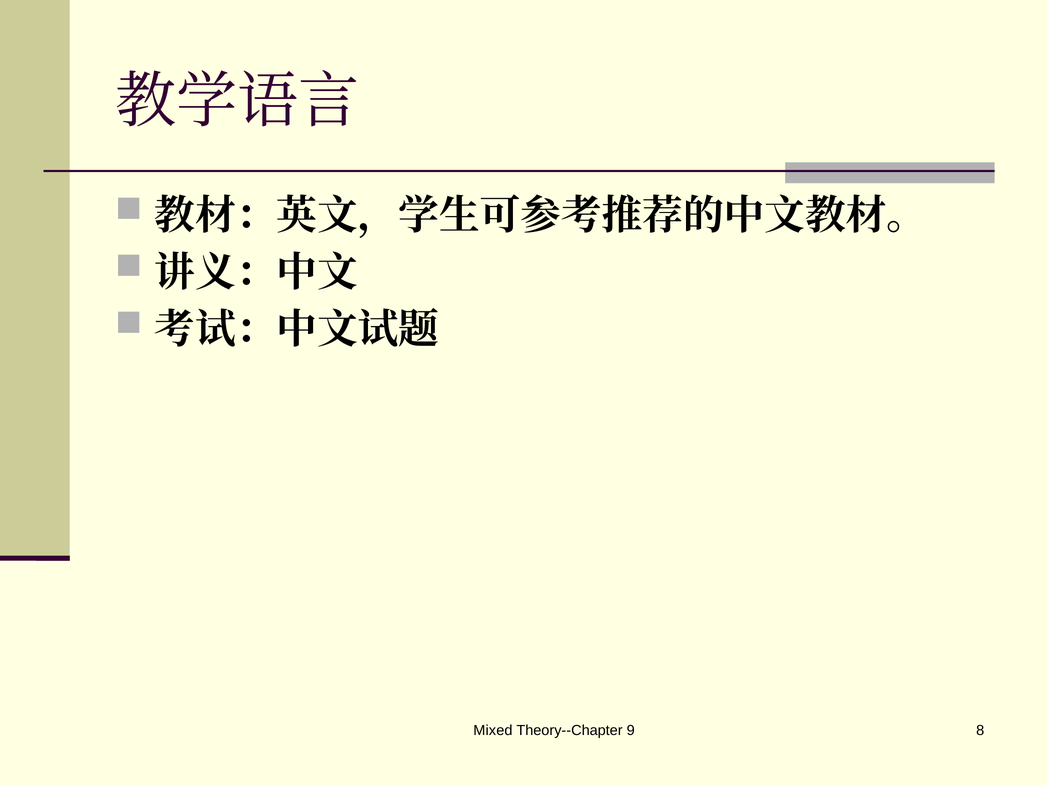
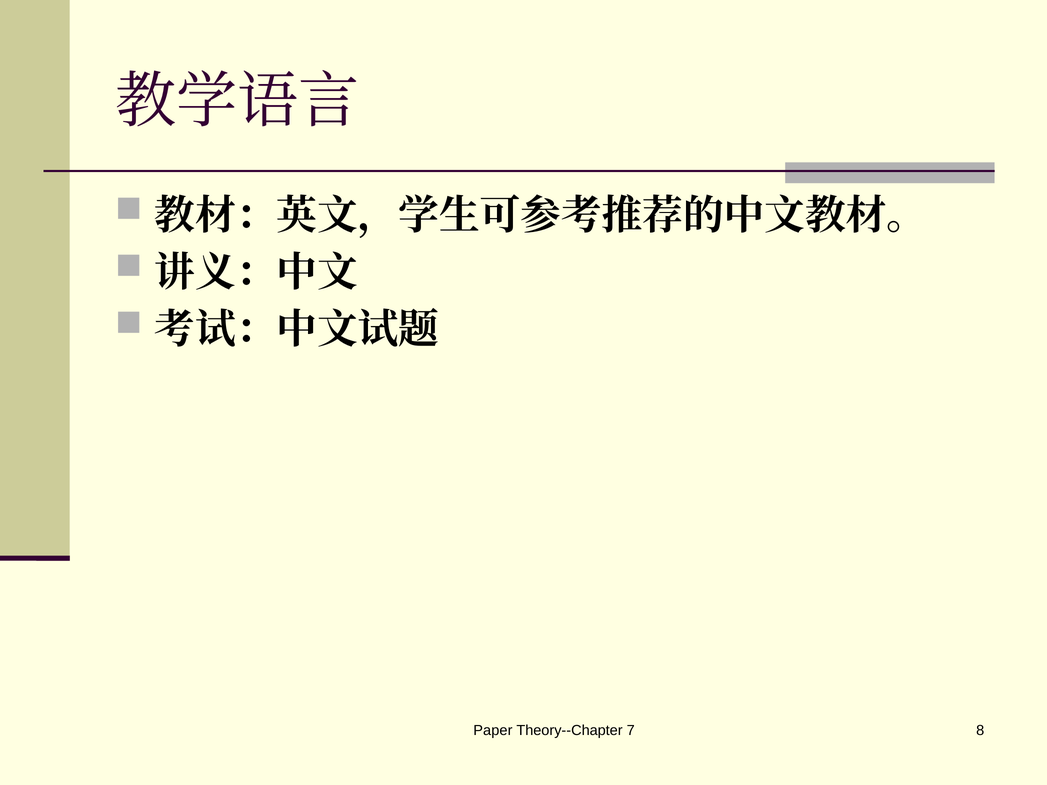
Mixed: Mixed -> Paper
9: 9 -> 7
